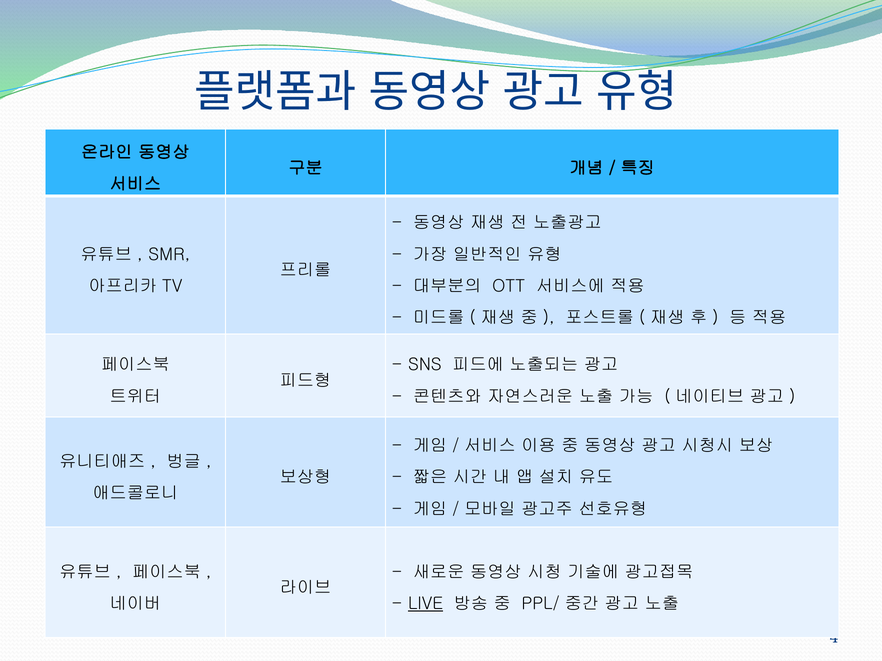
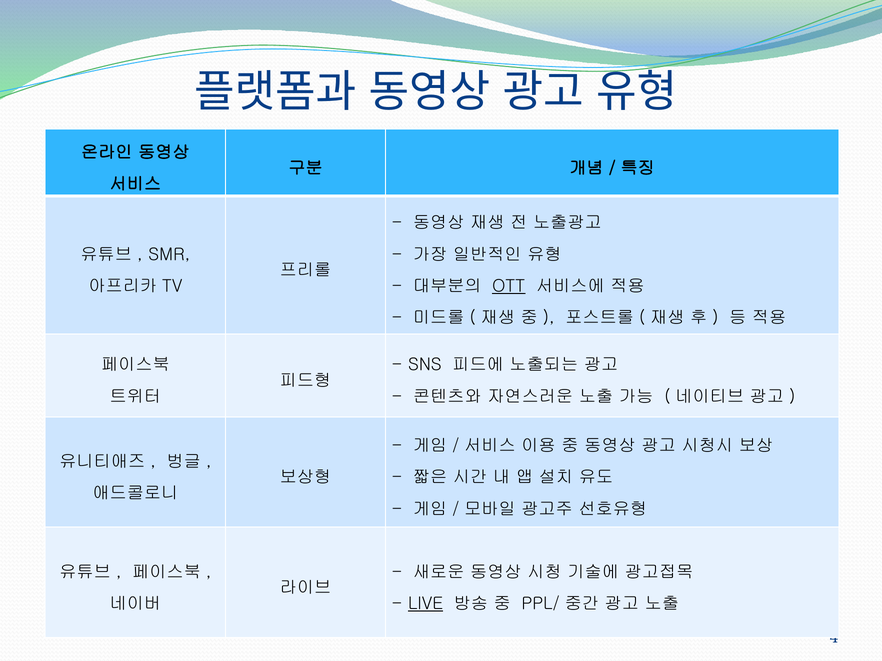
OTT underline: none -> present
